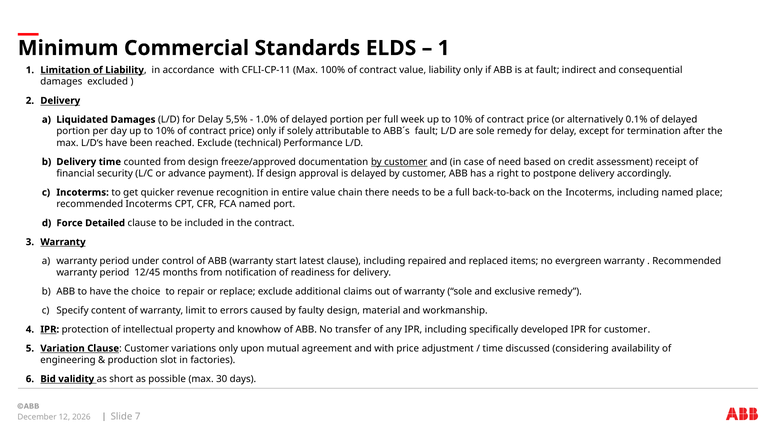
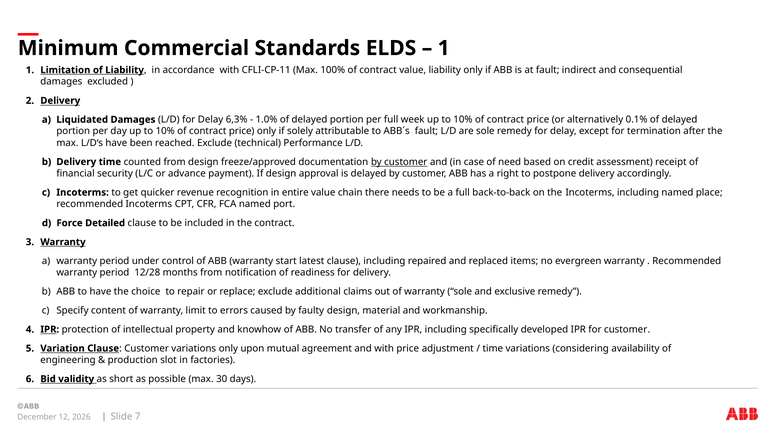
5,5%: 5,5% -> 6,3%
12/45: 12/45 -> 12/28
time discussed: discussed -> variations
